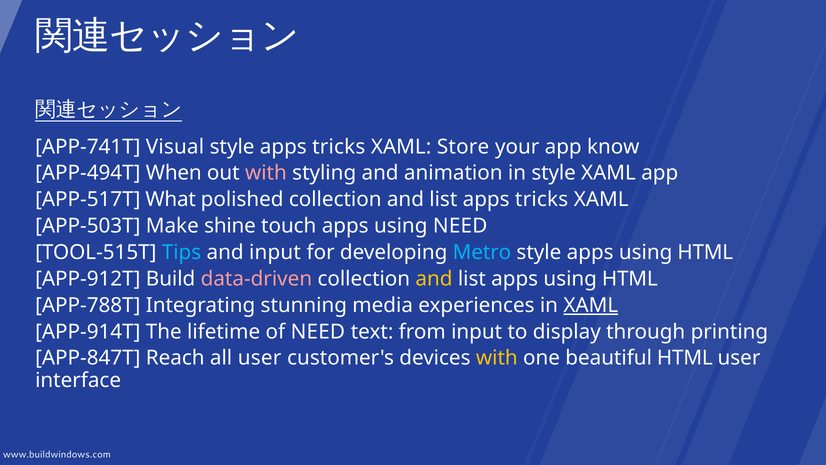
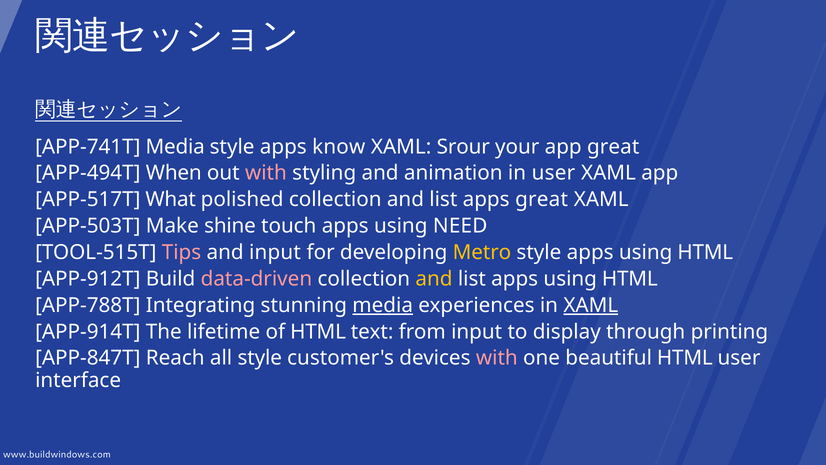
APP-741T Visual: Visual -> Media
style apps tricks: tricks -> know
Store: Store -> Srour
app know: know -> great
in style: style -> user
list apps tricks: tricks -> great
Tips colour: light blue -> pink
Metro colour: light blue -> yellow
media at (383, 305) underline: none -> present
of NEED: NEED -> HTML
all user: user -> style
with at (497, 358) colour: yellow -> pink
